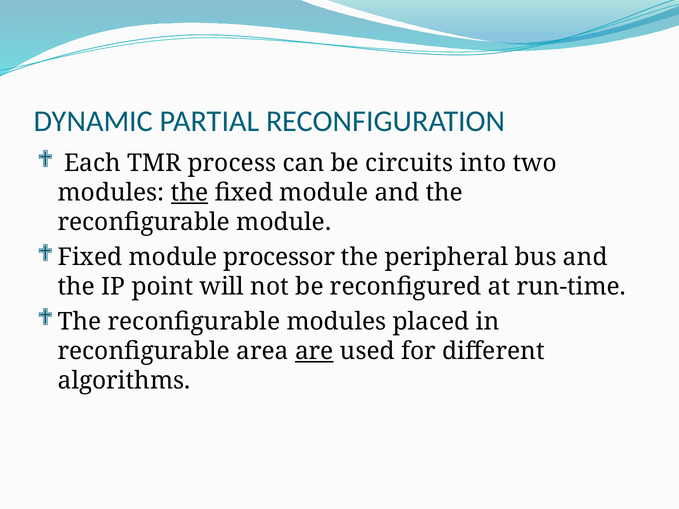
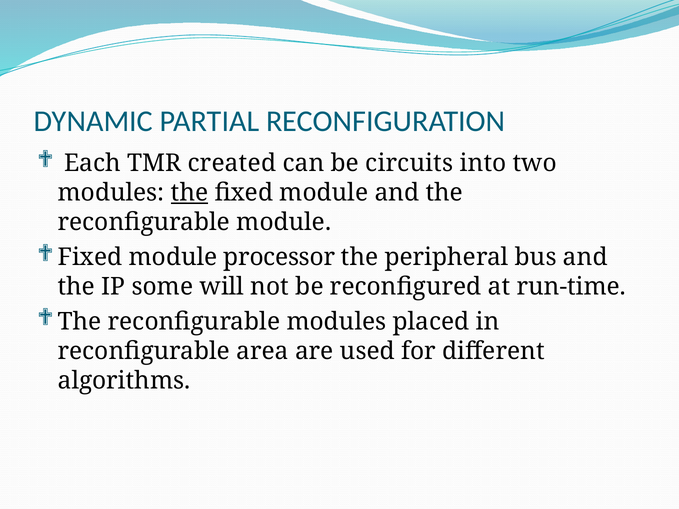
process: process -> created
point: point -> some
are underline: present -> none
